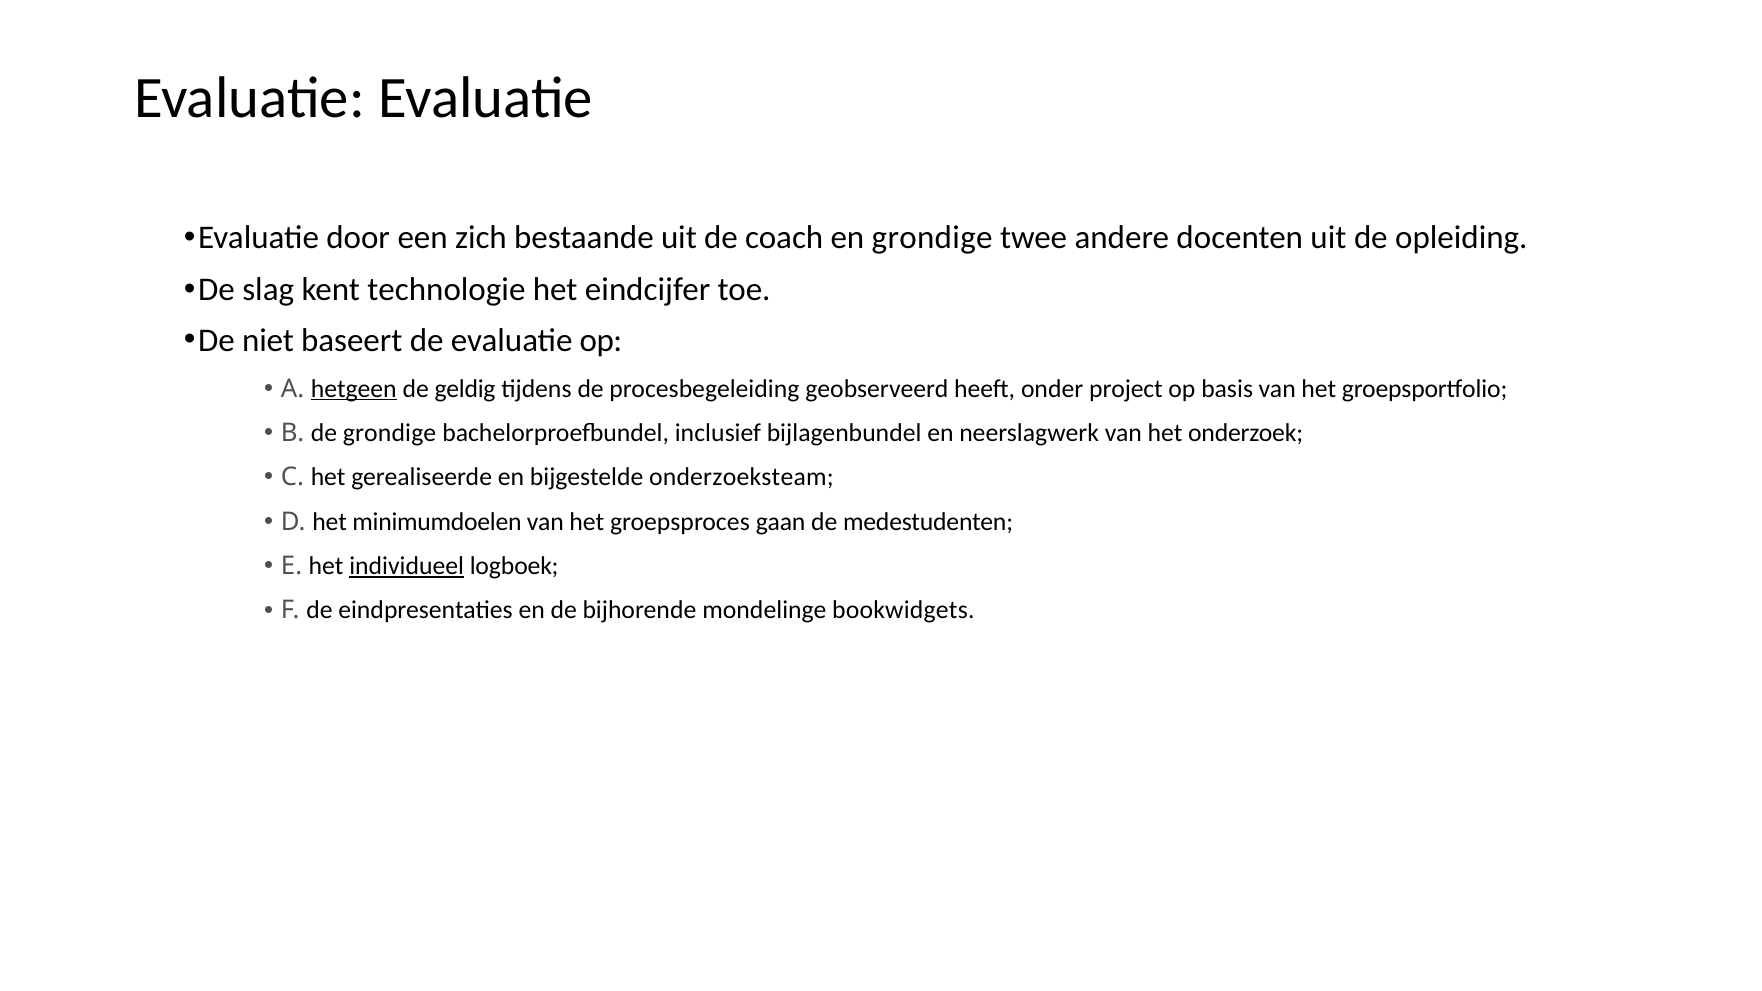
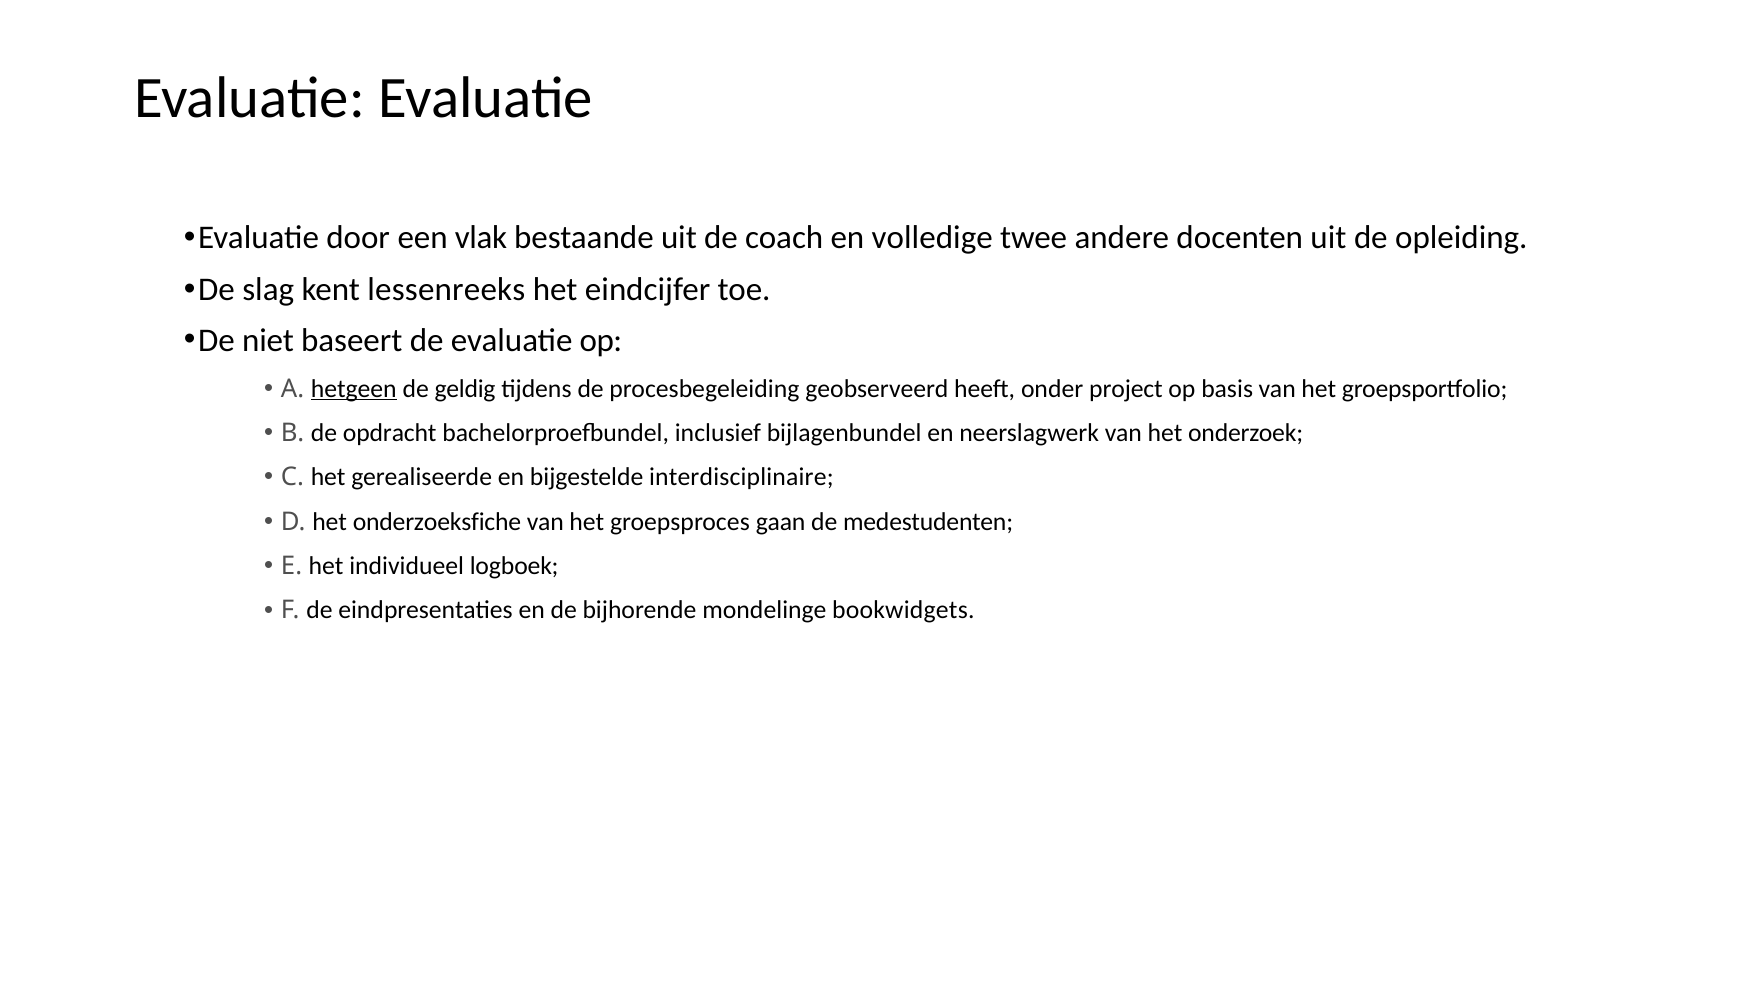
zich: zich -> vlak
en grondige: grondige -> volledige
technologie: technologie -> lessenreeks
de grondige: grondige -> opdracht
onderzoeksteam: onderzoeksteam -> interdisciplinaire
minimumdoelen: minimumdoelen -> onderzoeksfiche
individueel underline: present -> none
